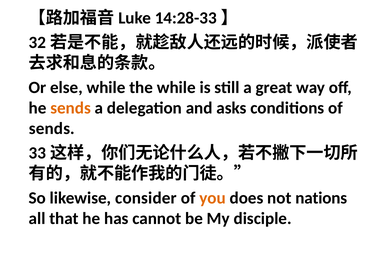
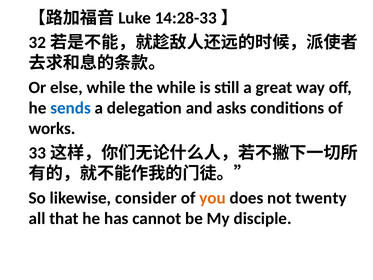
sends at (71, 108) colour: orange -> blue
sends at (52, 128): sends -> works
nations: nations -> twenty
